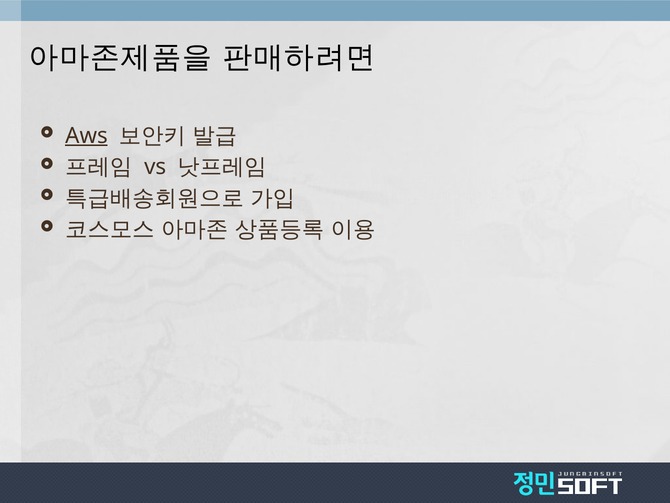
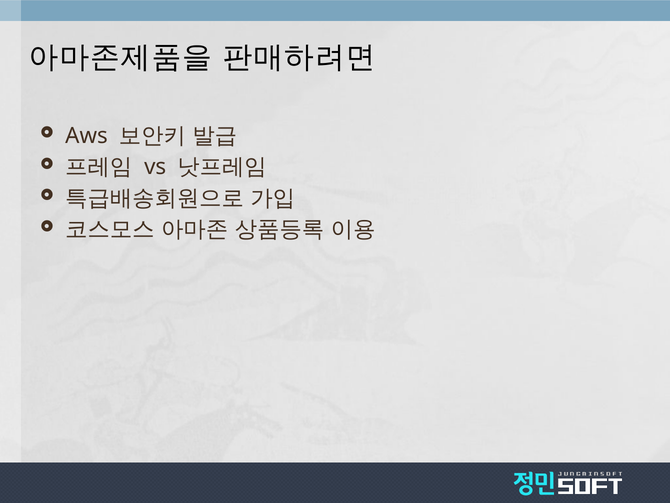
Aws underline: present -> none
